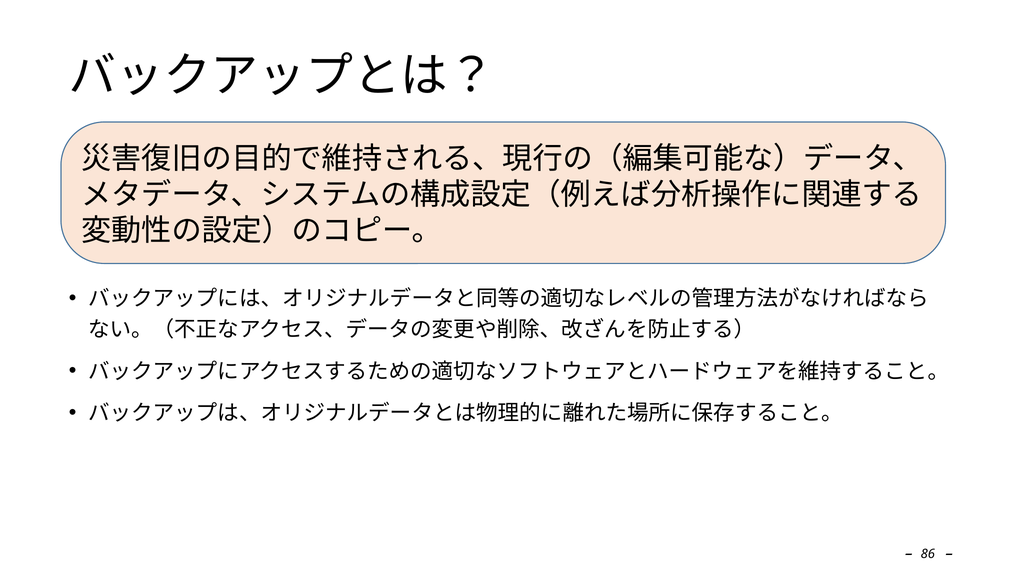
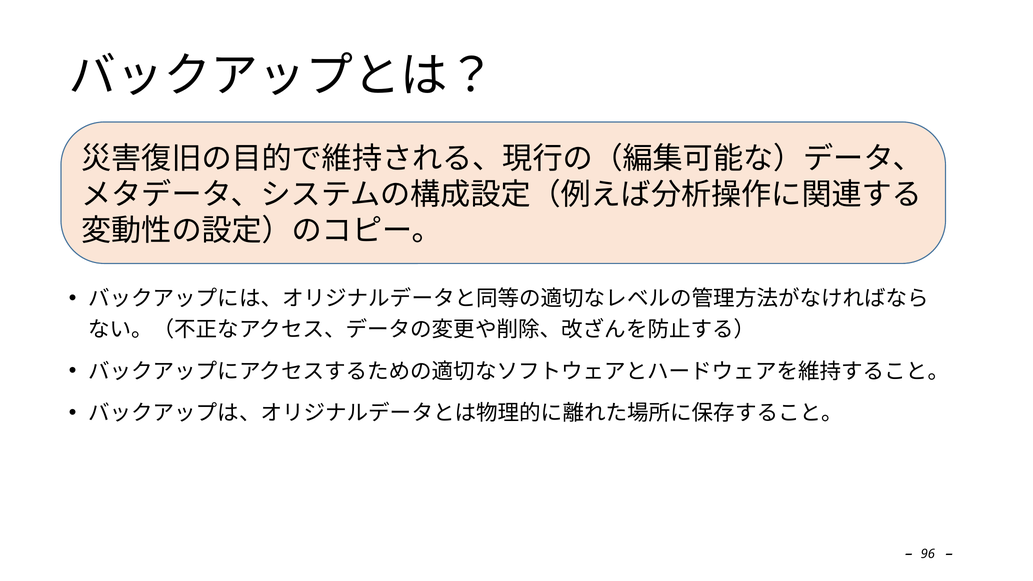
86: 86 -> 96
